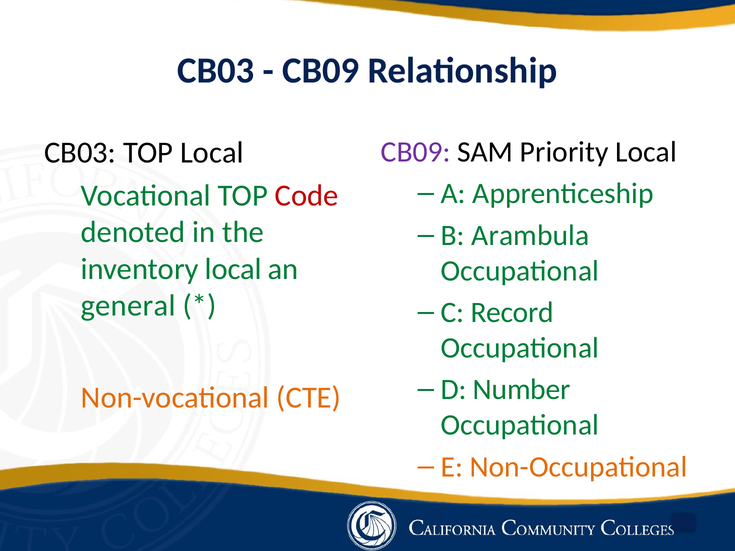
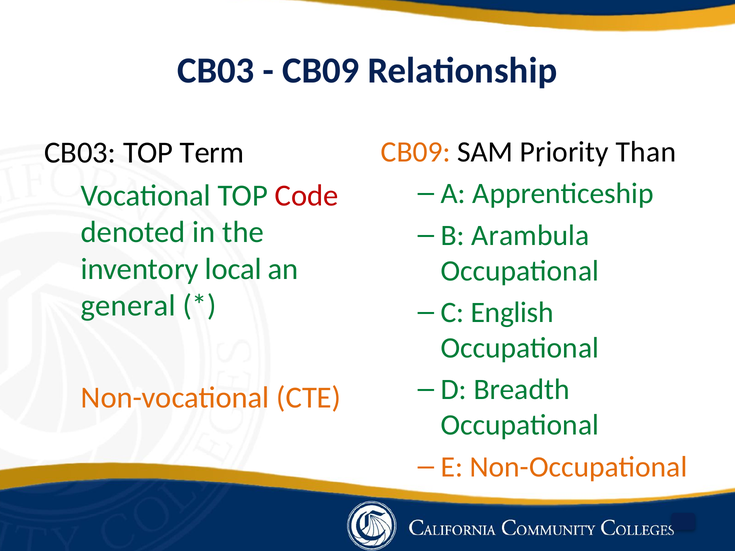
CB09 at (416, 152) colour: purple -> orange
Priority Local: Local -> Than
TOP Local: Local -> Term
Record: Record -> English
Number: Number -> Breadth
